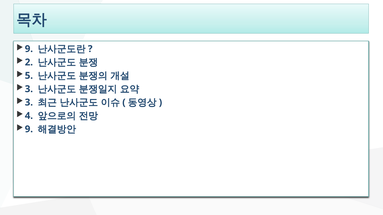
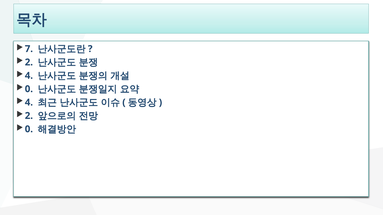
9 at (29, 49): 9 -> 7
5 at (29, 76): 5 -> 4
3 at (29, 89): 3 -> 0
3 at (29, 103): 3 -> 4
4 at (29, 116): 4 -> 2
9 at (29, 129): 9 -> 0
